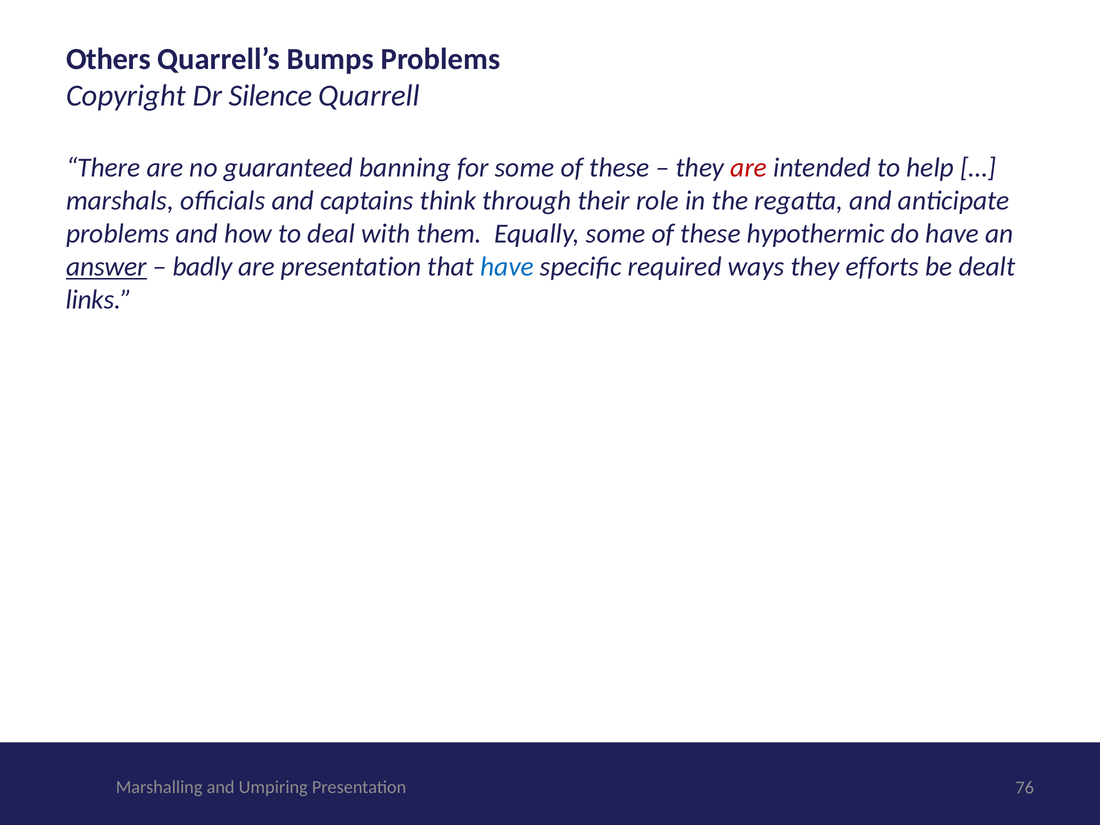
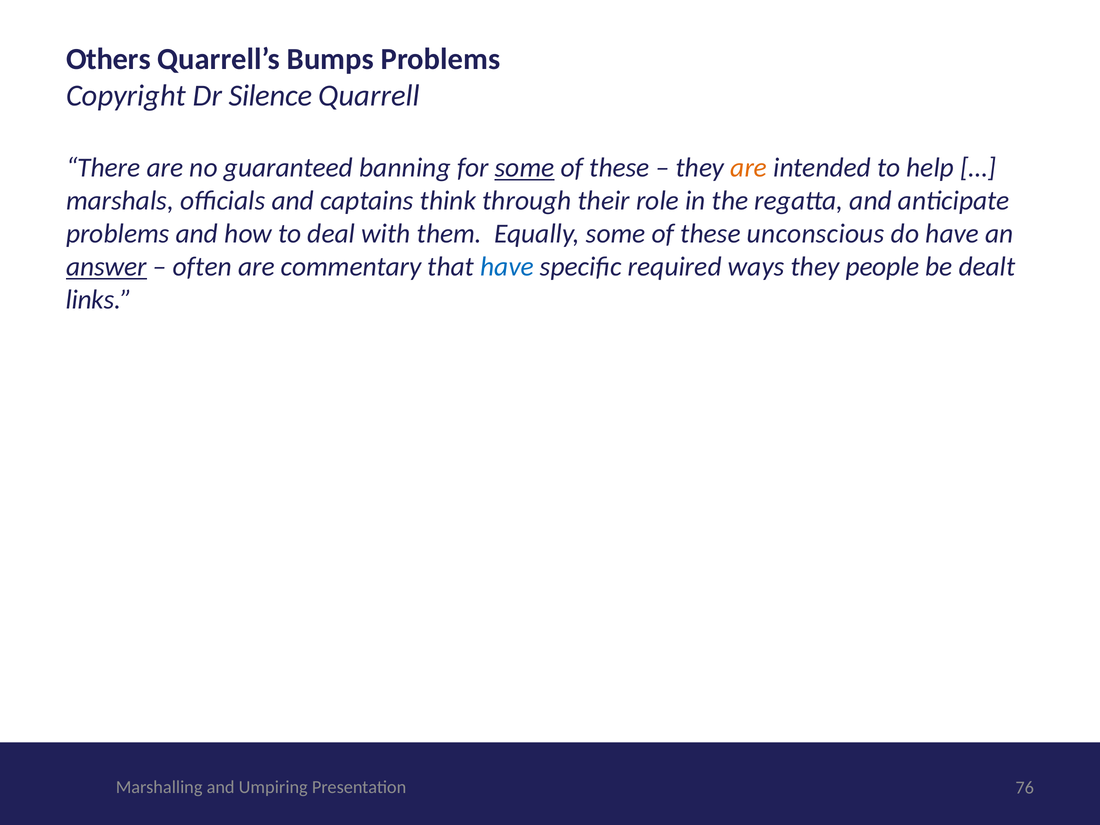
some at (525, 168) underline: none -> present
are at (749, 168) colour: red -> orange
hypothermic: hypothermic -> unconscious
badly: badly -> often
are presentation: presentation -> commentary
efforts: efforts -> people
